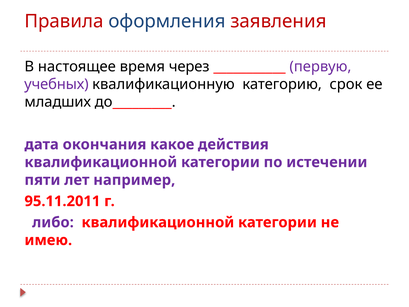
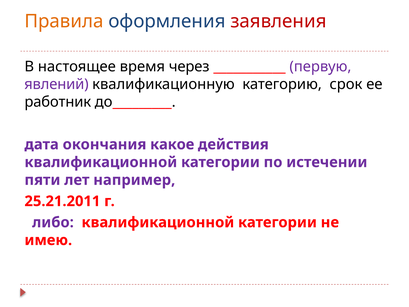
Правила colour: red -> orange
учебных: учебных -> явлений
младших: младших -> работник
95.11.2011: 95.11.2011 -> 25.21.2011
